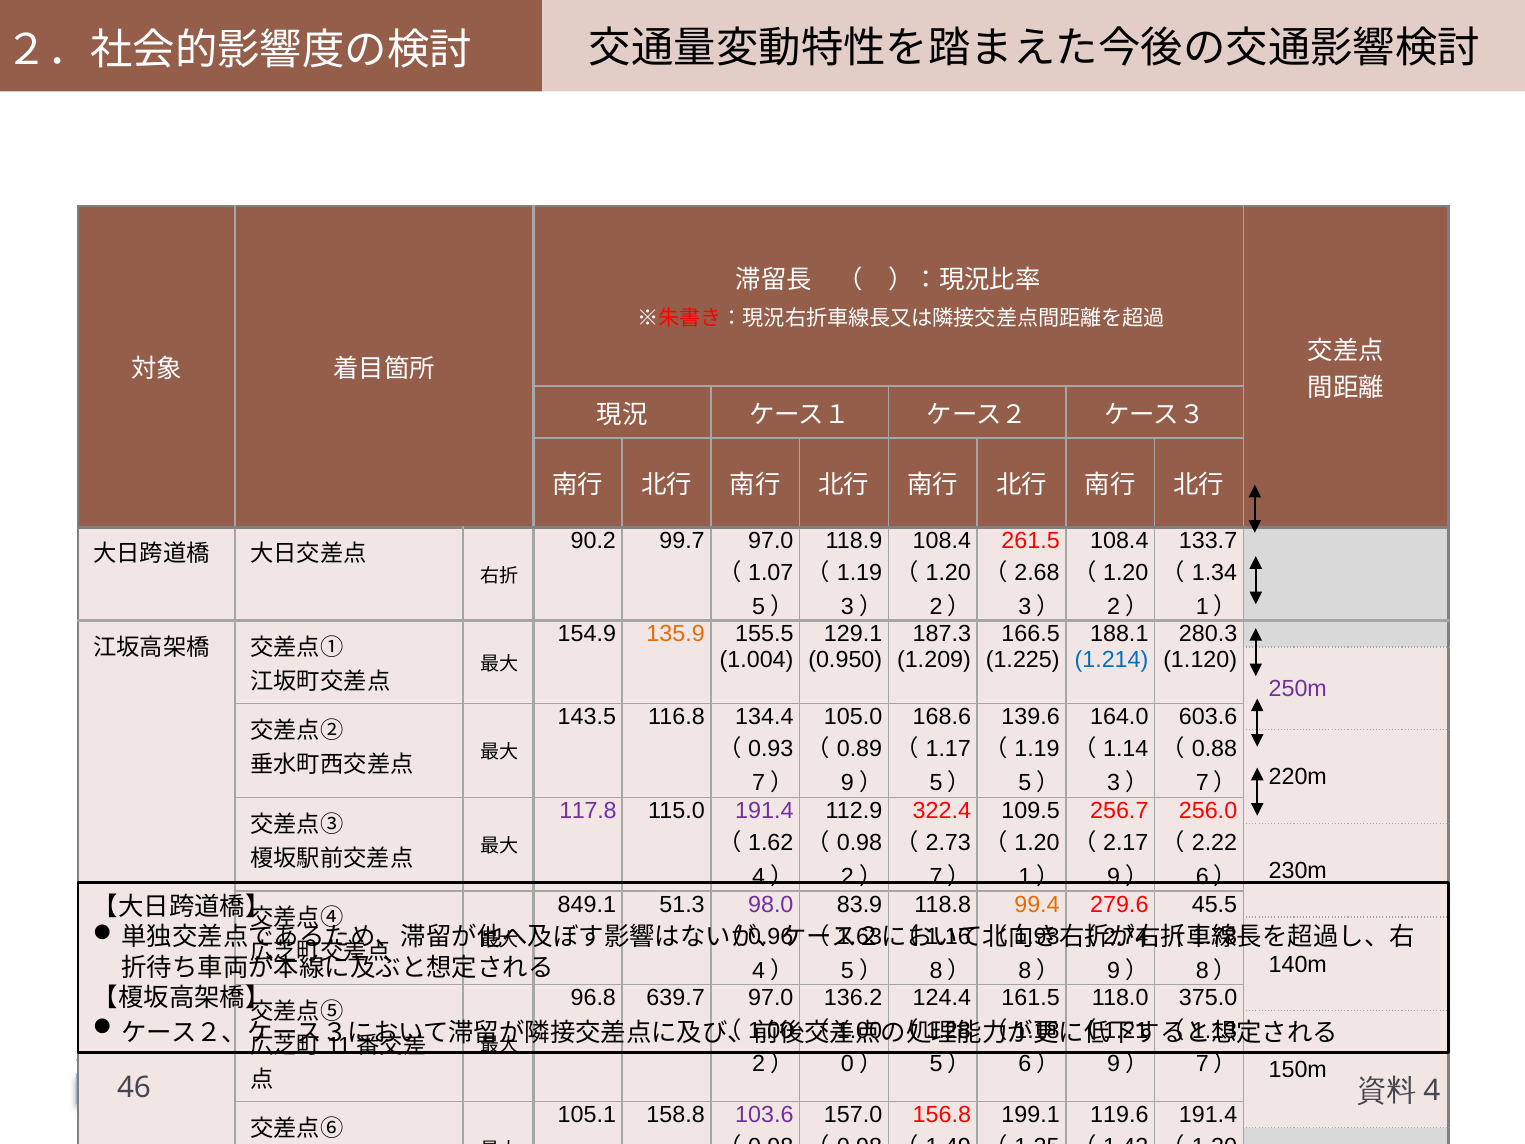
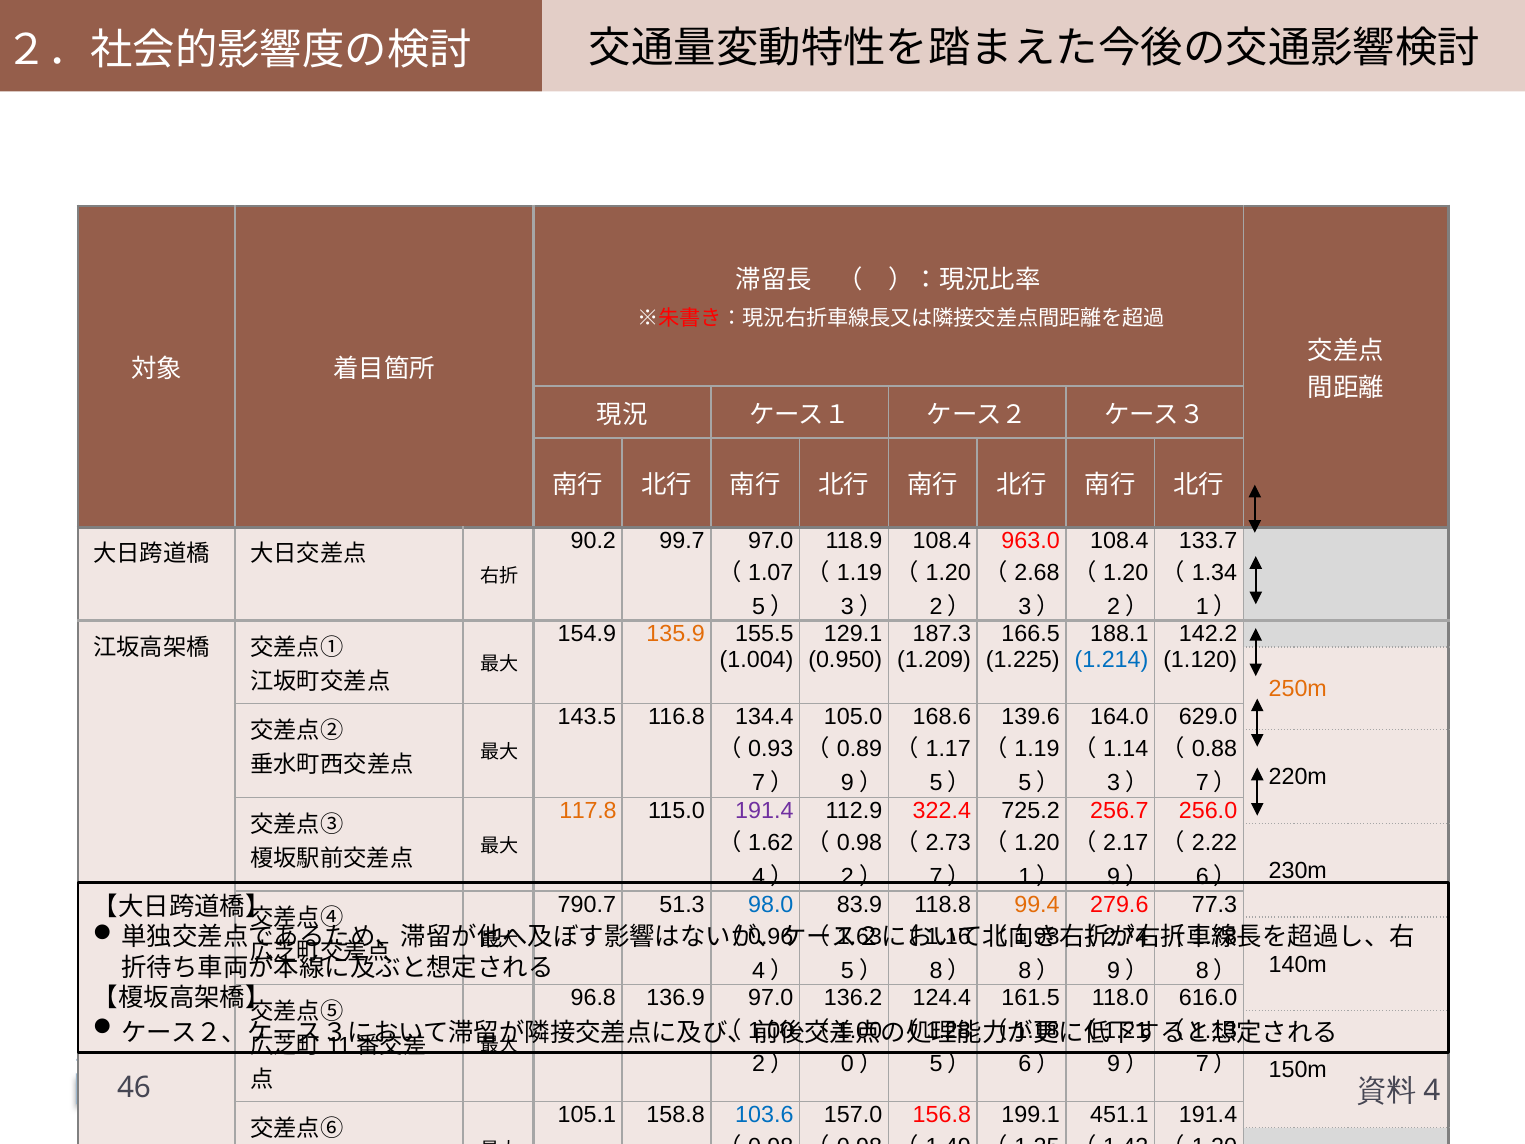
261.5: 261.5 -> 963.0
280.3: 280.3 -> 142.2
250m colour: purple -> orange
603.6: 603.6 -> 629.0
117.8 colour: purple -> orange
109.5: 109.5 -> 725.2
849.1: 849.1 -> 790.7
98.0 colour: purple -> blue
45.5: 45.5 -> 77.3
639.7: 639.7 -> 136.9
375.0: 375.0 -> 616.0
103.6 colour: purple -> blue
119.6: 119.6 -> 451.1
